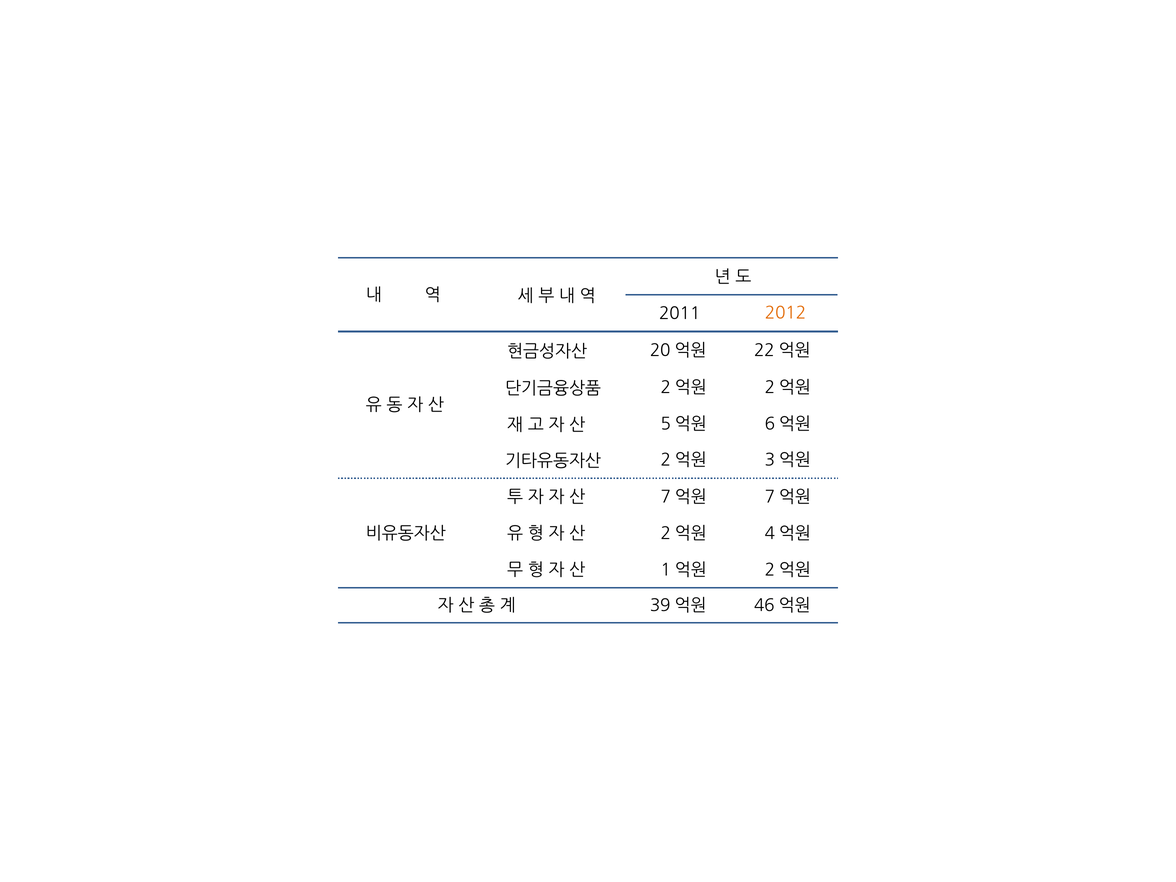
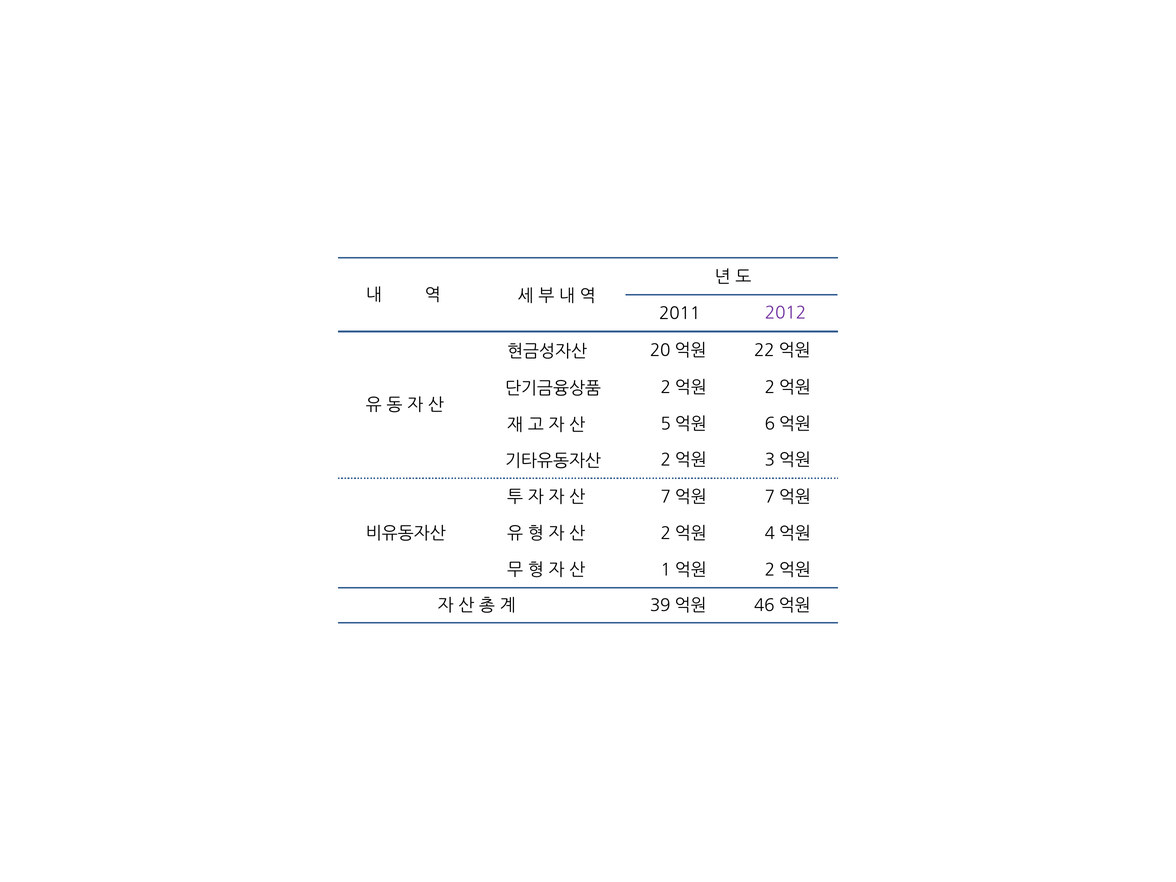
2012 colour: orange -> purple
